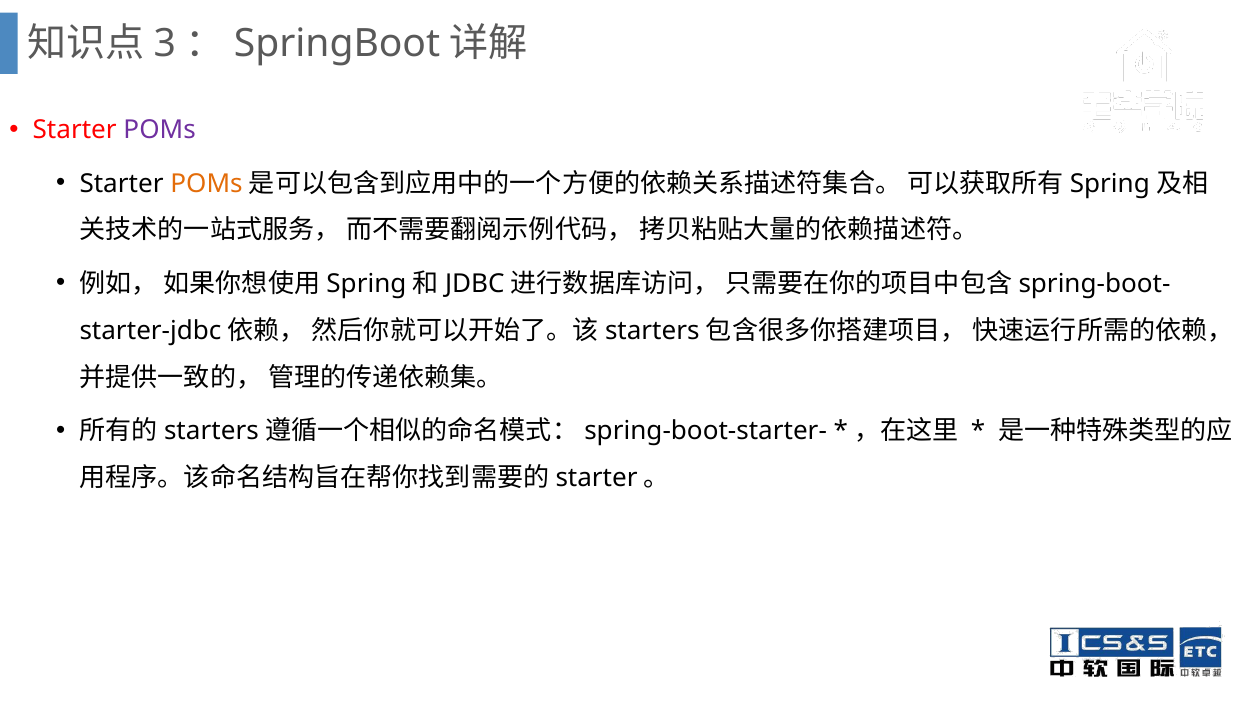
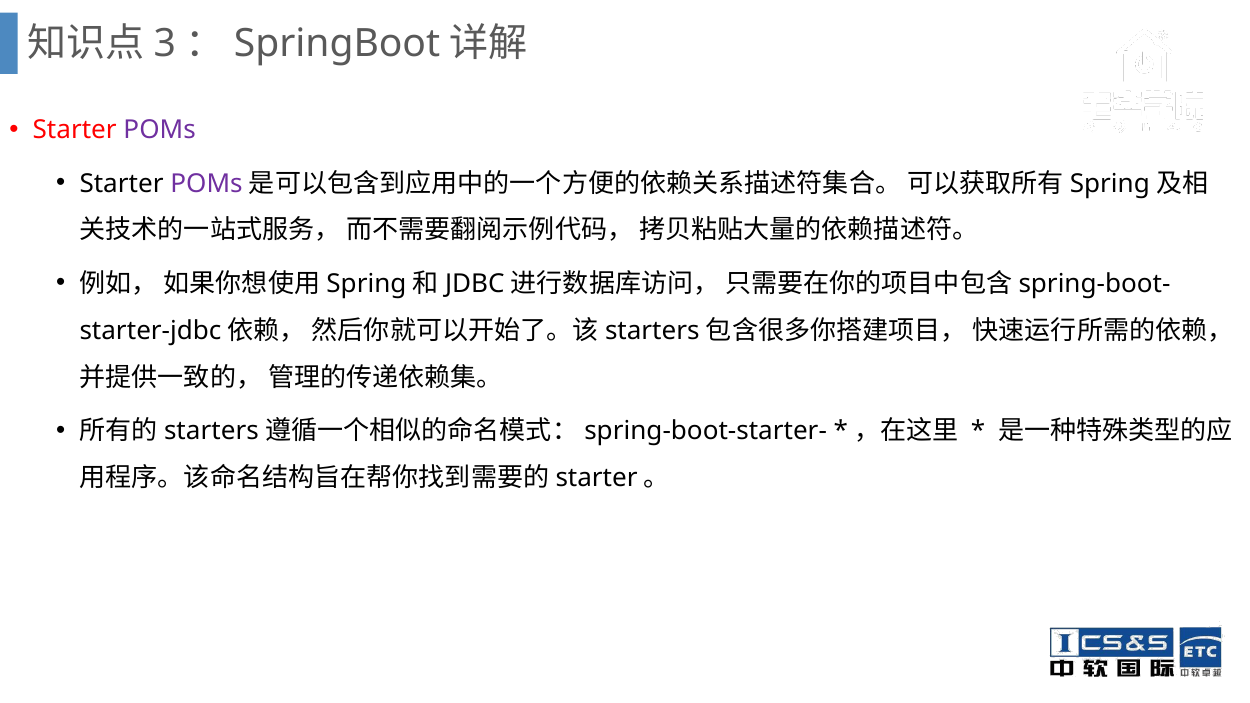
POMs at (207, 183) colour: orange -> purple
